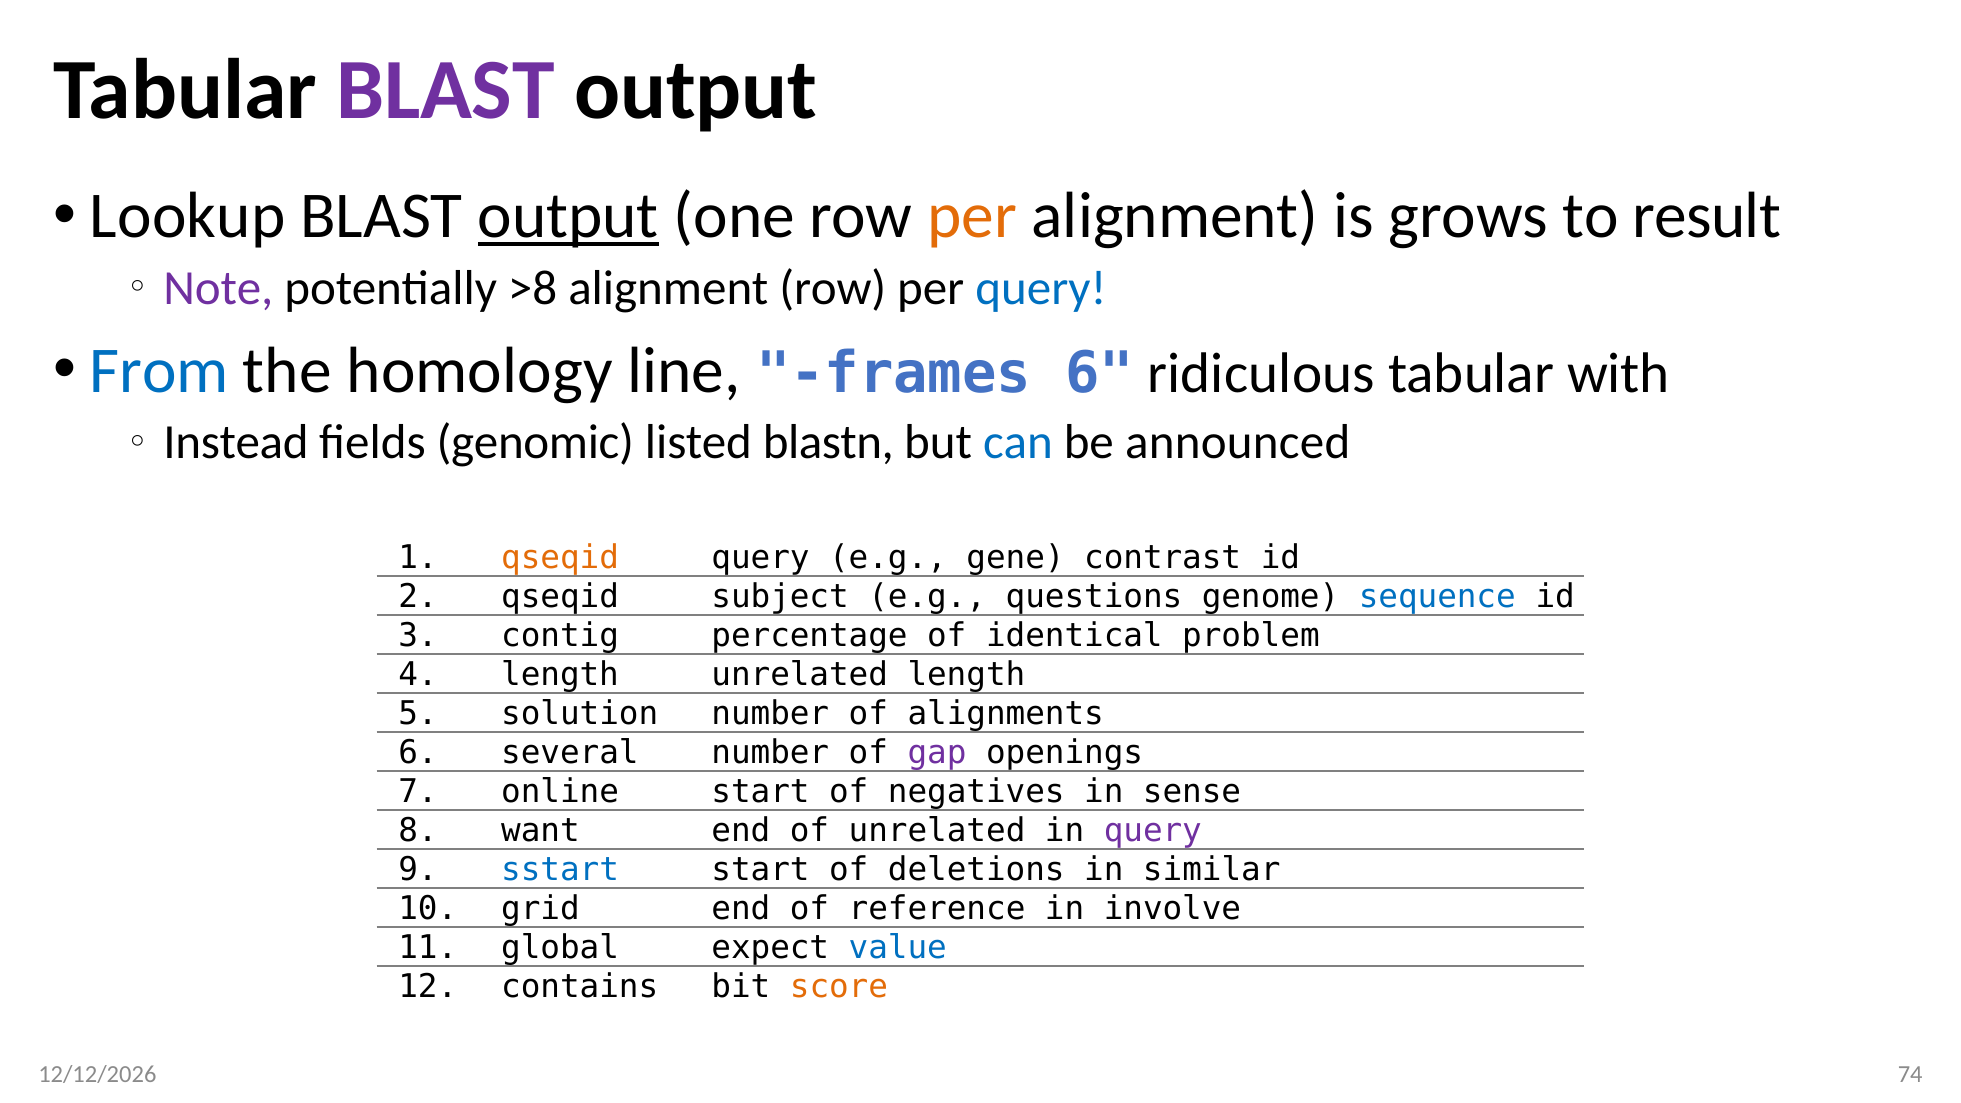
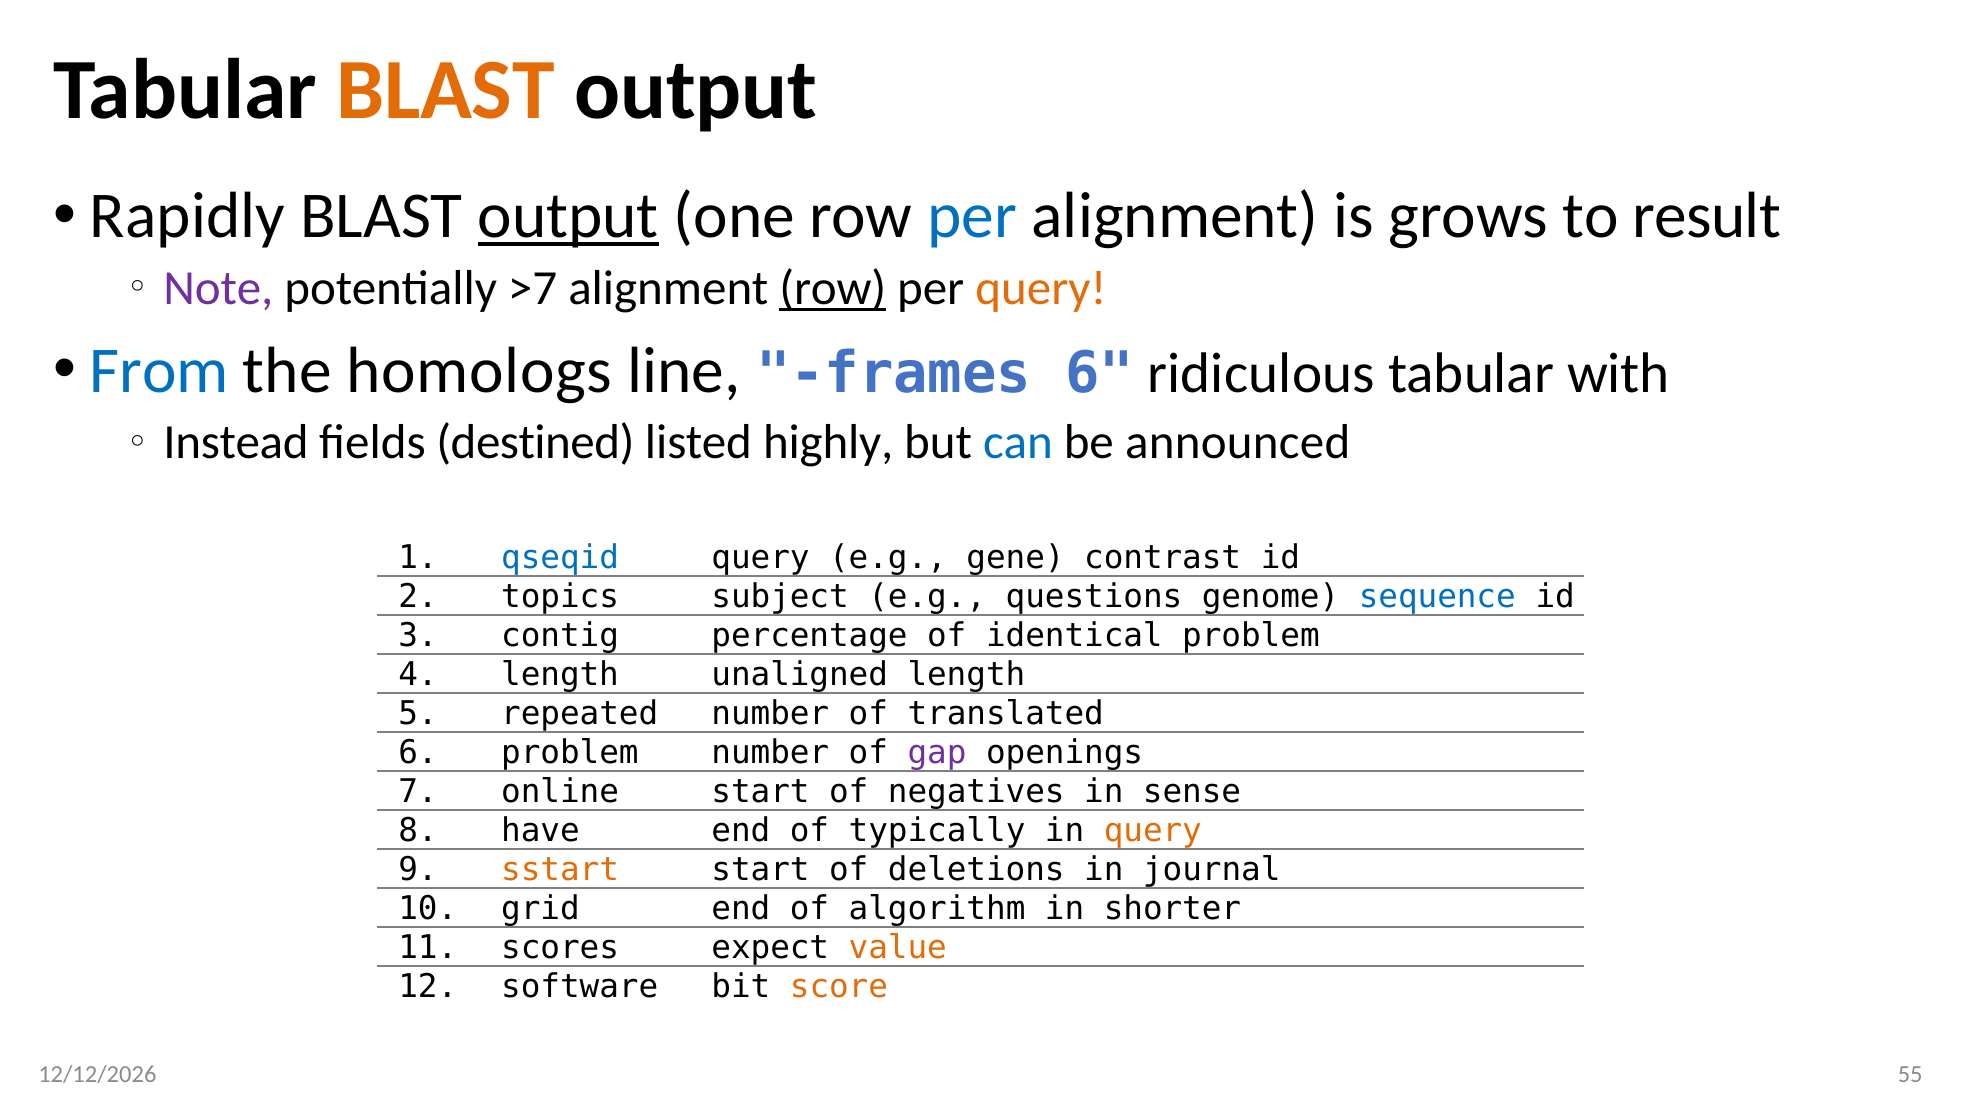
BLAST at (446, 90) colour: purple -> orange
Lookup: Lookup -> Rapidly
per at (972, 216) colour: orange -> blue
>8: >8 -> >7
row at (833, 288) underline: none -> present
query at (1041, 288) colour: blue -> orange
homology: homology -> homologs
genomic: genomic -> destined
blastn: blastn -> highly
qseqid at (560, 557) colour: orange -> blue
2 qseqid: qseqid -> topics
length unrelated: unrelated -> unaligned
solution: solution -> repeated
alignments: alignments -> translated
6 several: several -> problem
want: want -> have
of unrelated: unrelated -> typically
query at (1153, 831) colour: purple -> orange
sstart colour: blue -> orange
similar: similar -> journal
reference: reference -> algorithm
involve: involve -> shorter
global: global -> scores
value colour: blue -> orange
contains: contains -> software
74: 74 -> 55
